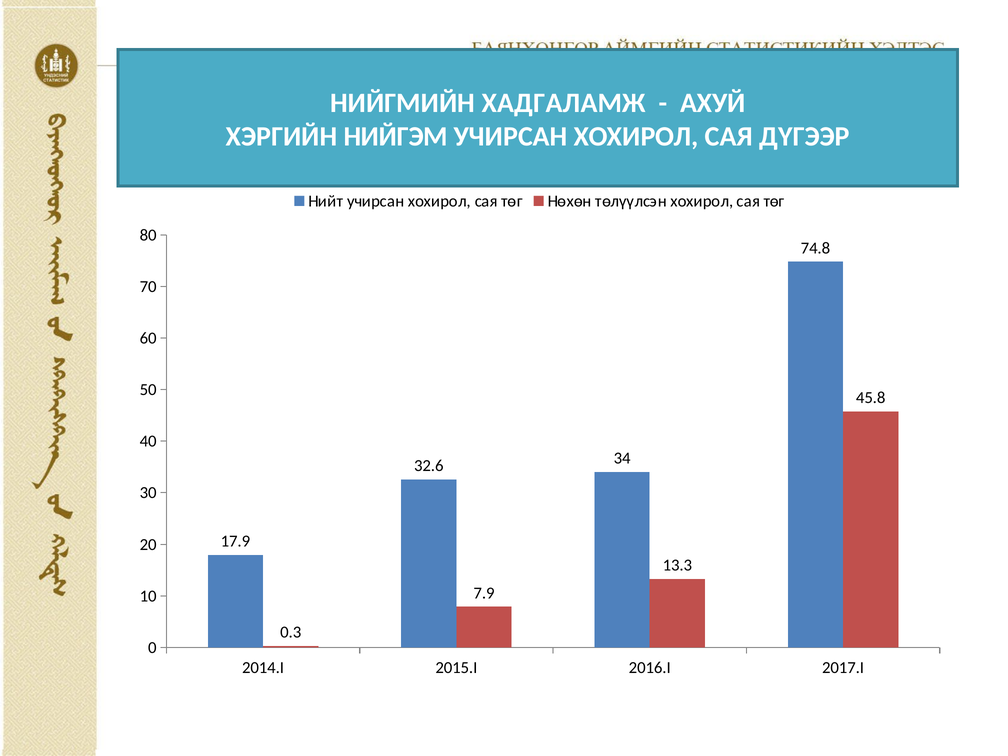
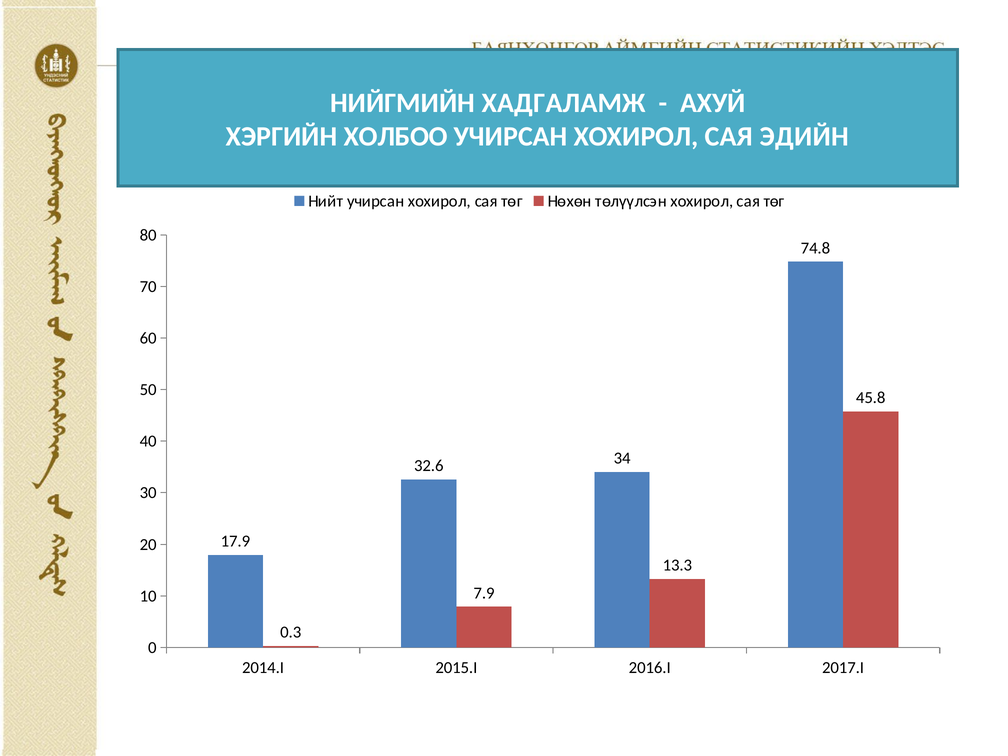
НИЙГЭМ: НИЙГЭМ -> ХОЛБОО
ДҮГЭЭР: ДҮГЭЭР -> ЭДИЙН
